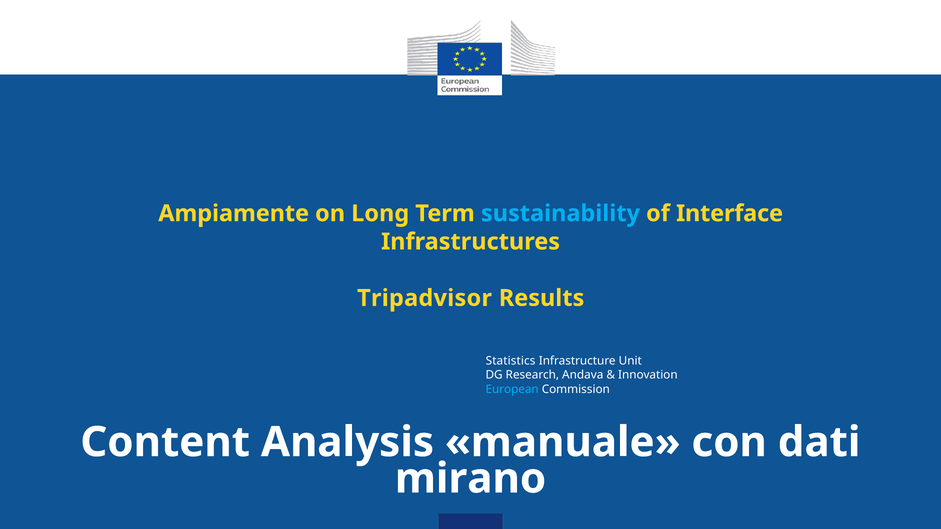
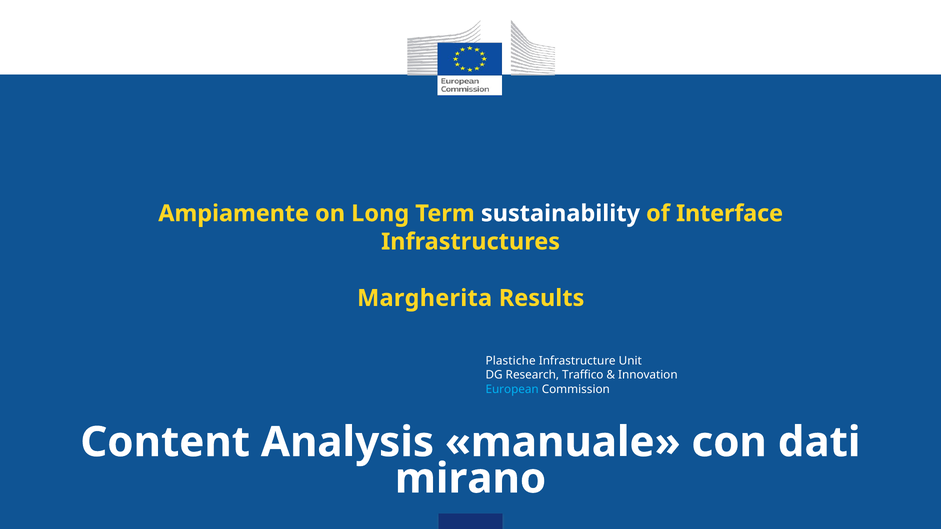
sustainability colour: light blue -> white
Tripadvisor: Tripadvisor -> Margherita
Statistics: Statistics -> Plastiche
Andava: Andava -> Traffico
